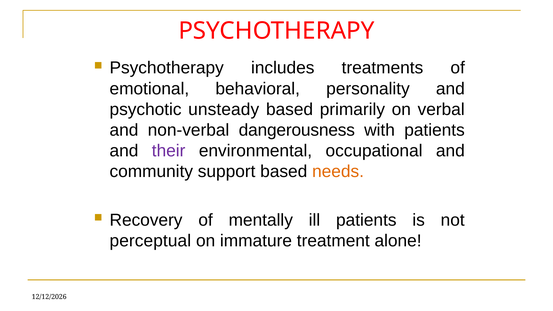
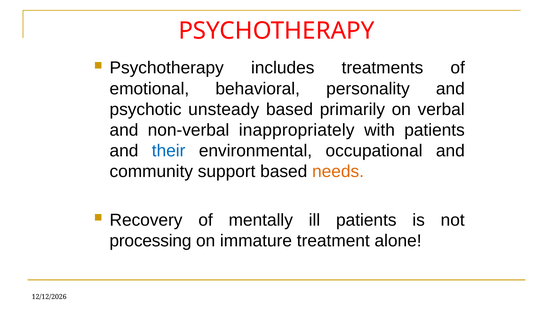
dangerousness: dangerousness -> inappropriately
their colour: purple -> blue
perceptual: perceptual -> processing
